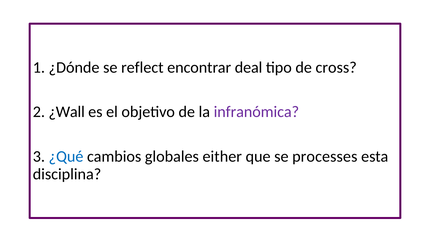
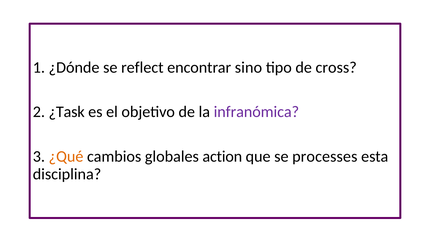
deal: deal -> sino
¿Wall: ¿Wall -> ¿Task
¿Qué colour: blue -> orange
either: either -> action
